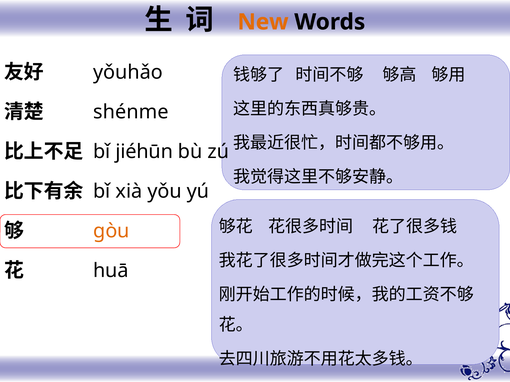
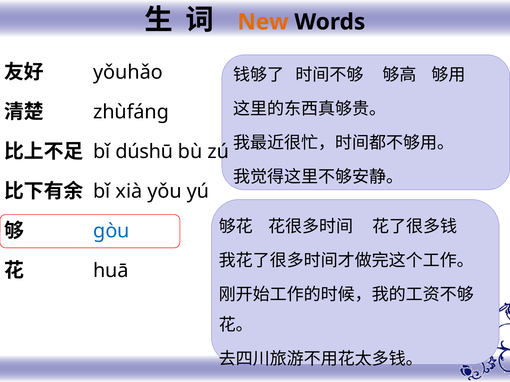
shénme: shénme -> zhùfáng
jiéhūn: jiéhūn -> dúshū
gòu colour: orange -> blue
